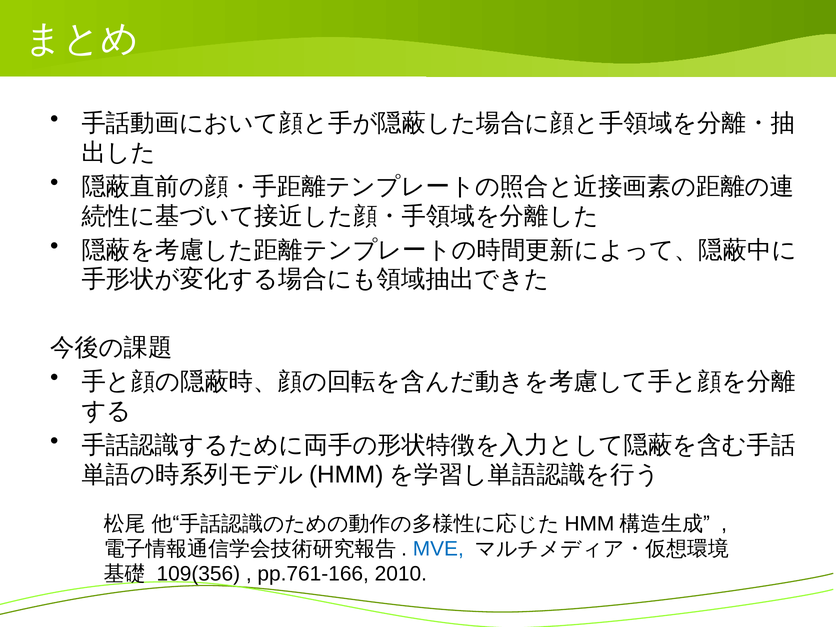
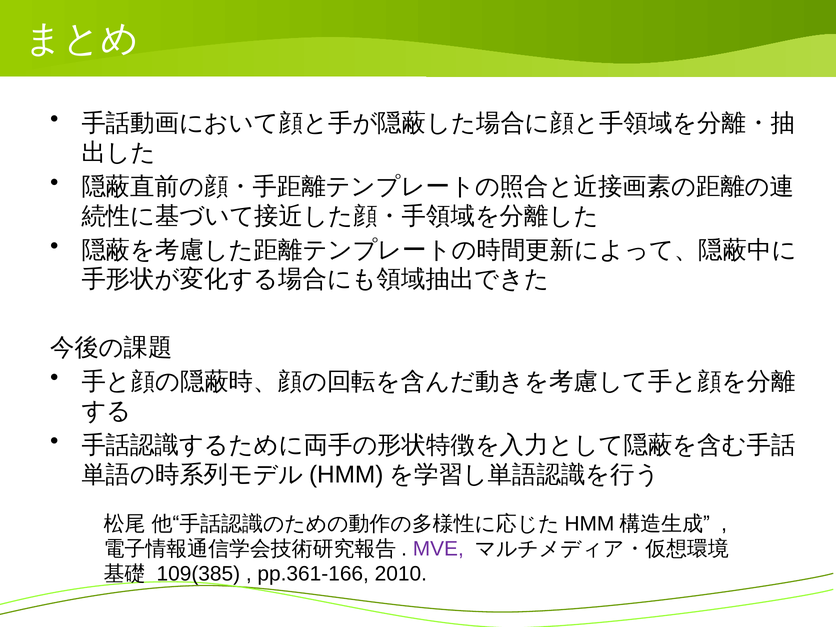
MVE colour: blue -> purple
109(356: 109(356 -> 109(385
pp.761-166: pp.761-166 -> pp.361-166
